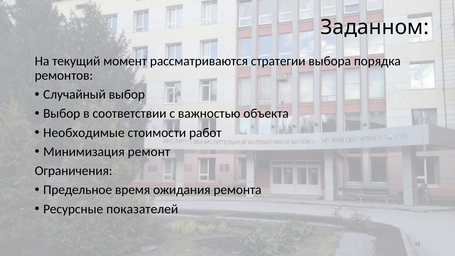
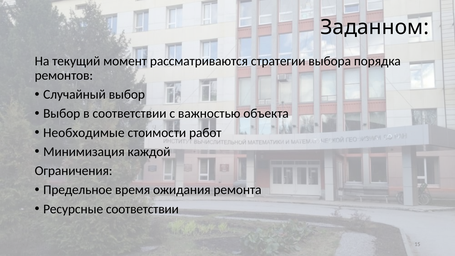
ремонт: ремонт -> каждой
Ресурсные показателей: показателей -> соответствии
